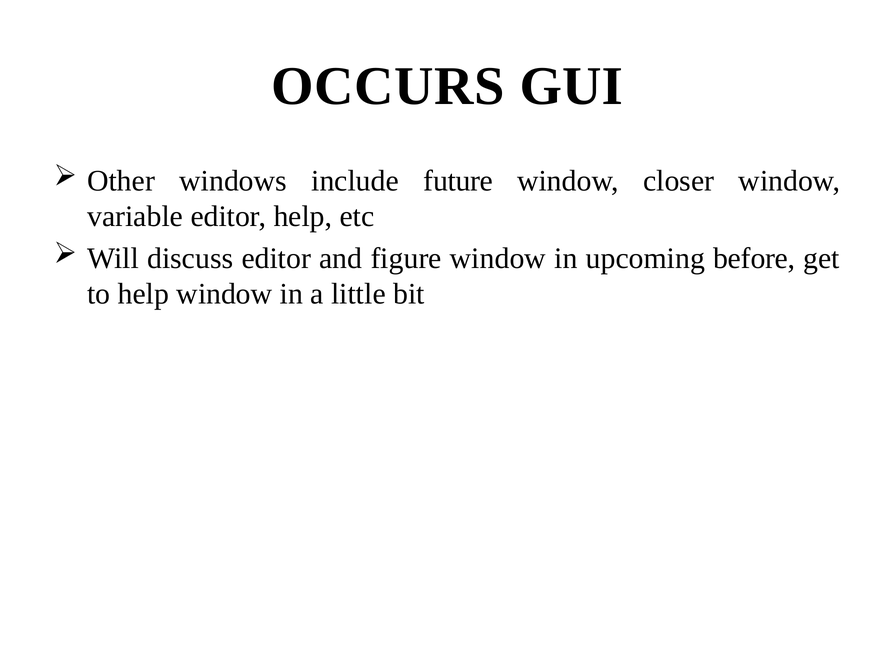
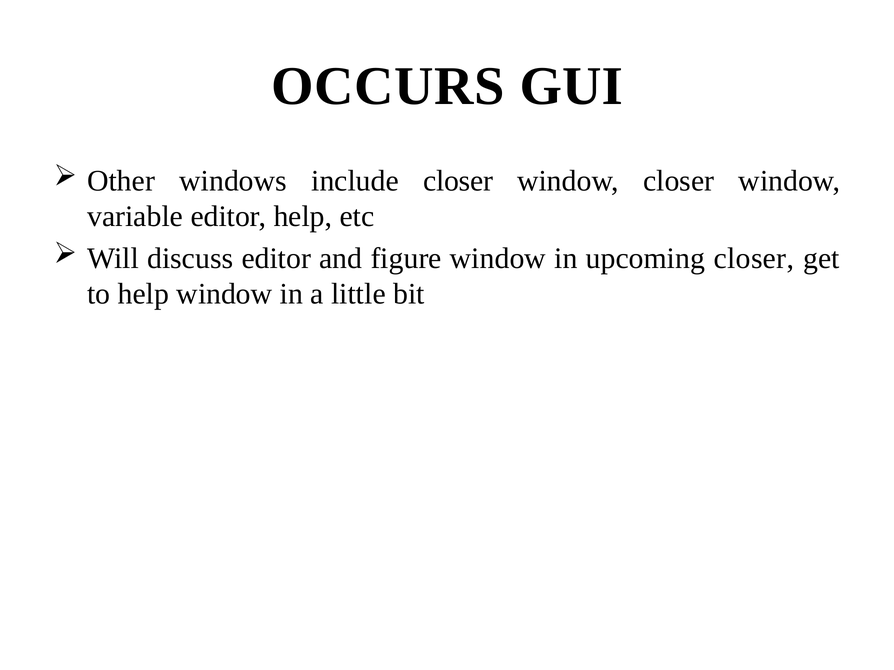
include future: future -> closer
upcoming before: before -> closer
